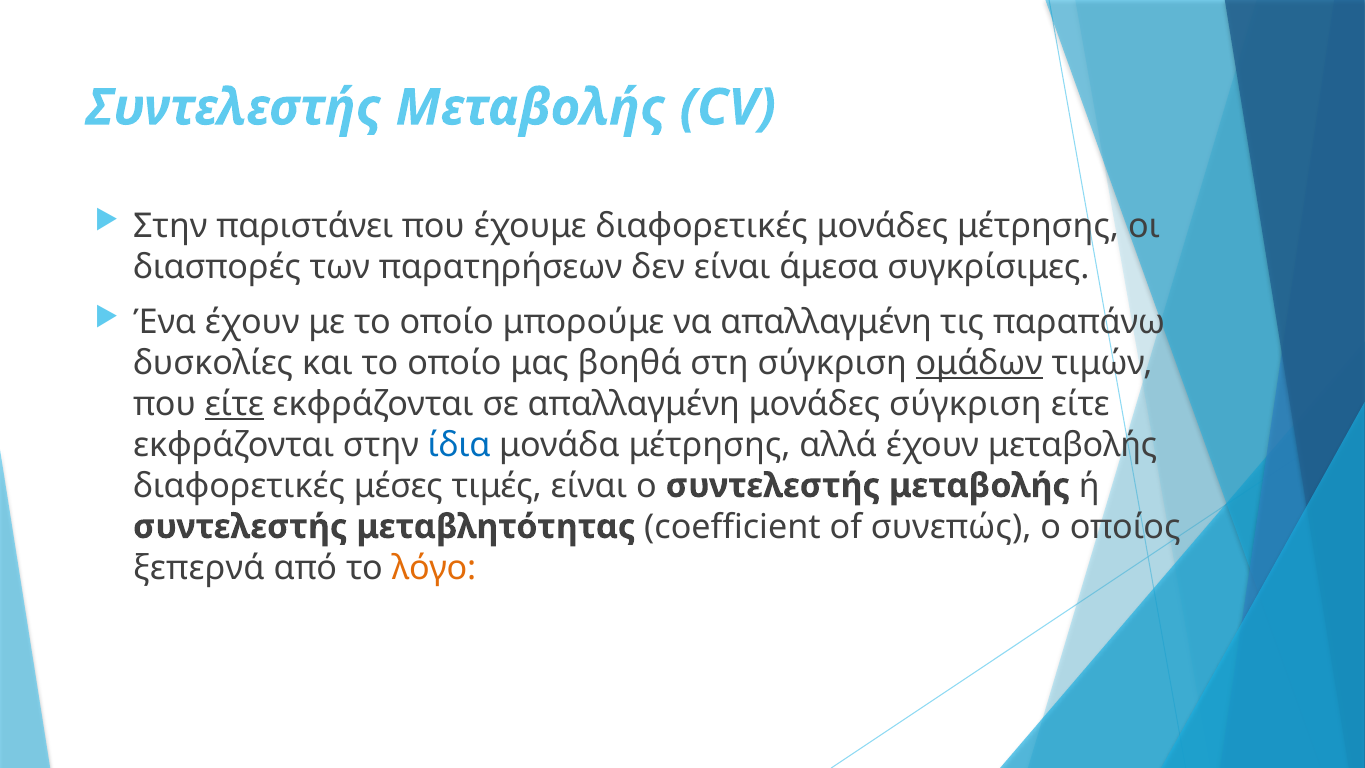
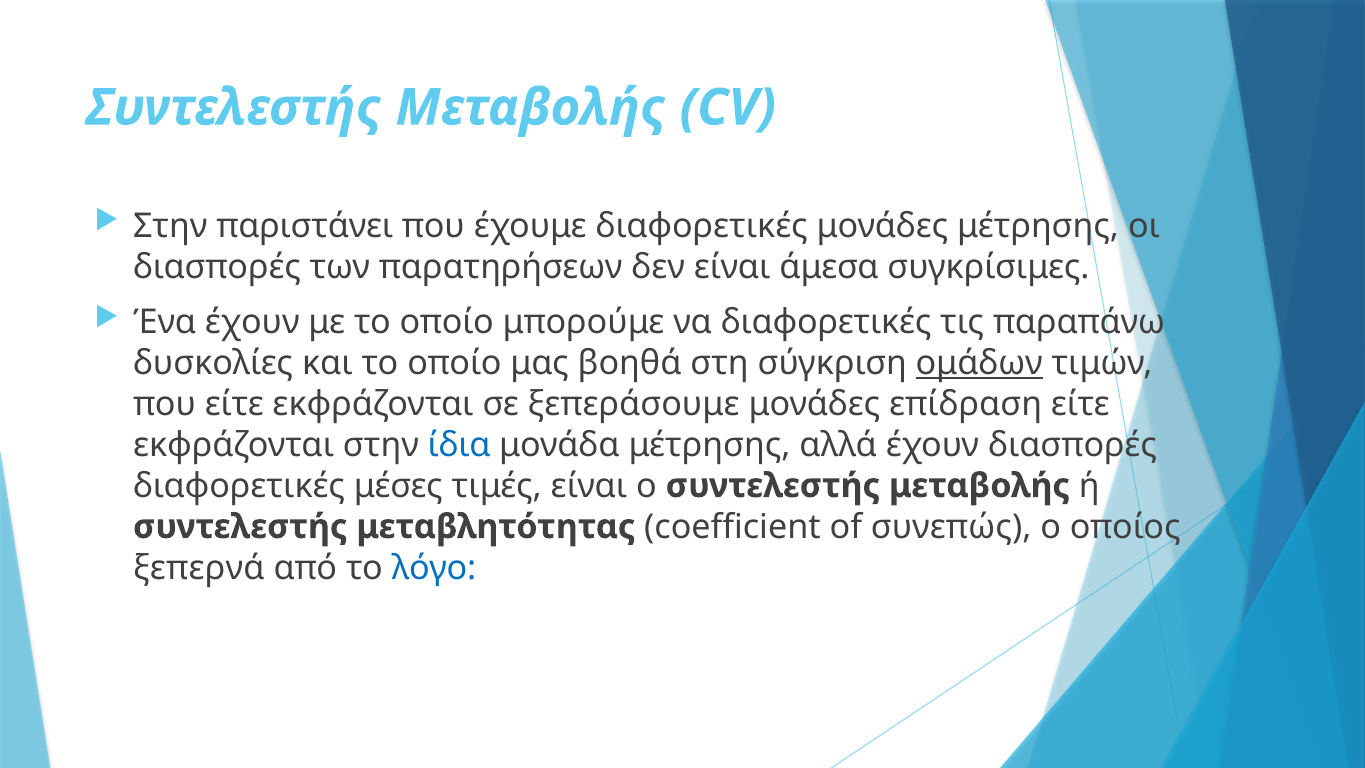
να απαλλαγμένη: απαλλαγμένη -> διαφορετικές
είτε at (234, 404) underline: present -> none
σε απαλλαγμένη: απαλλαγμένη -> ξεπεράσουμε
μονάδες σύγκριση: σύγκριση -> επίδραση
έχουν μεταβολής: μεταβολής -> διασπορές
λόγο colour: orange -> blue
